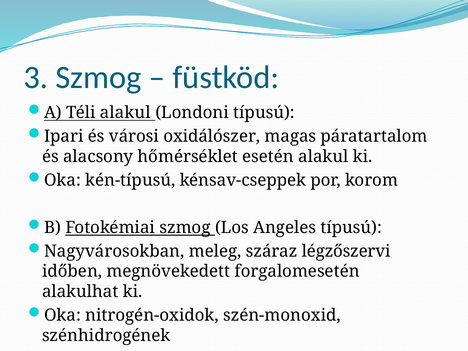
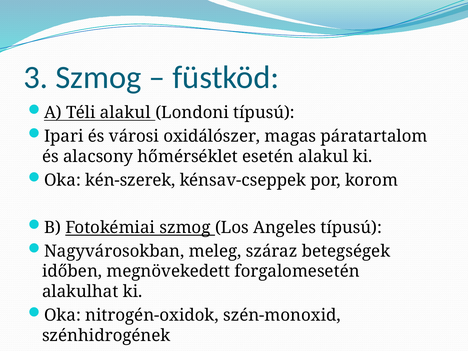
kén-típusú: kén-típusú -> kén-szerek
légzőszervi: légzőszervi -> betegségek
